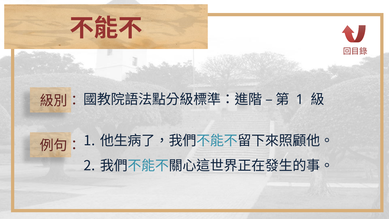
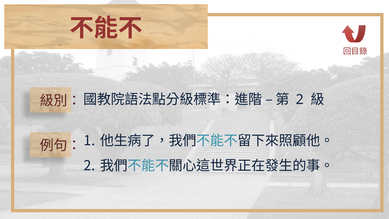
1 at (300, 99): 1 -> 2
